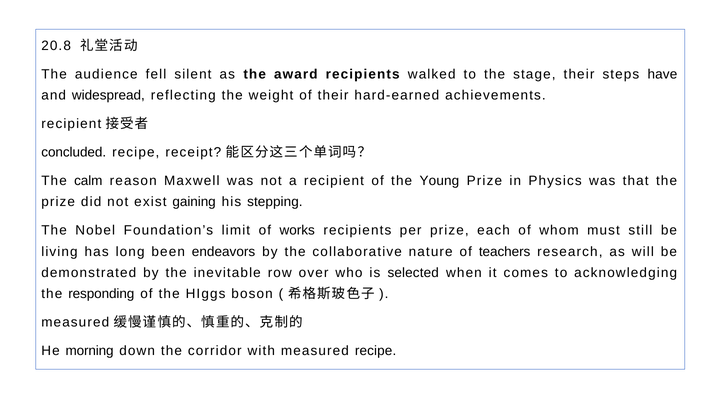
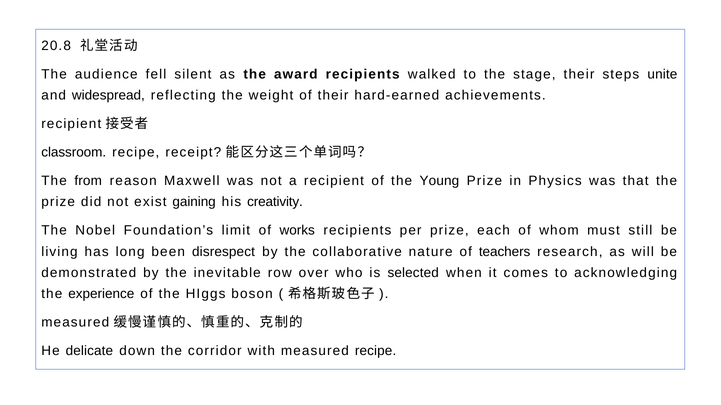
have: have -> unite
concluded: concluded -> classroom
calm: calm -> from
stepping: stepping -> creativity
endeavors: endeavors -> disrespect
responding: responding -> experience
morning: morning -> delicate
